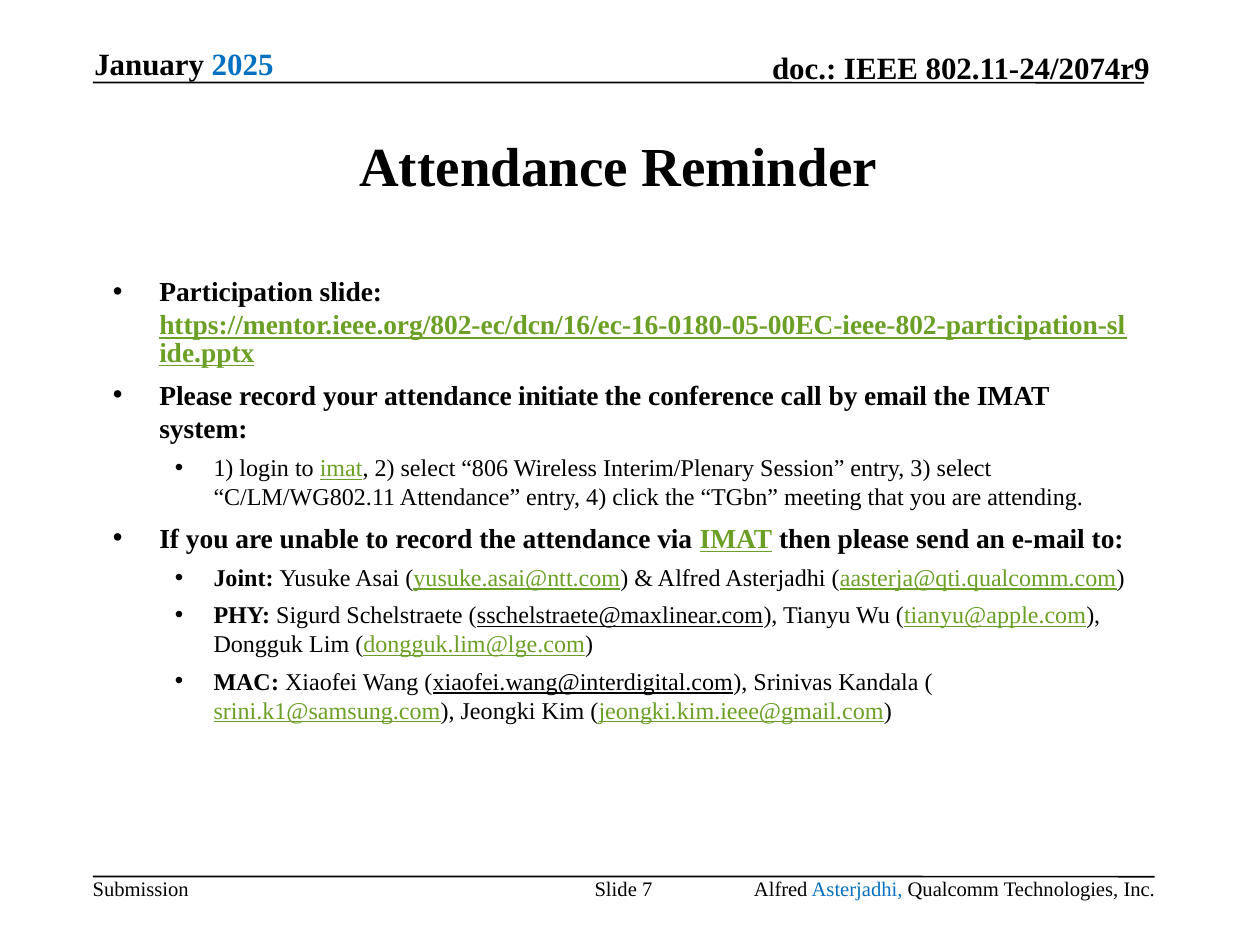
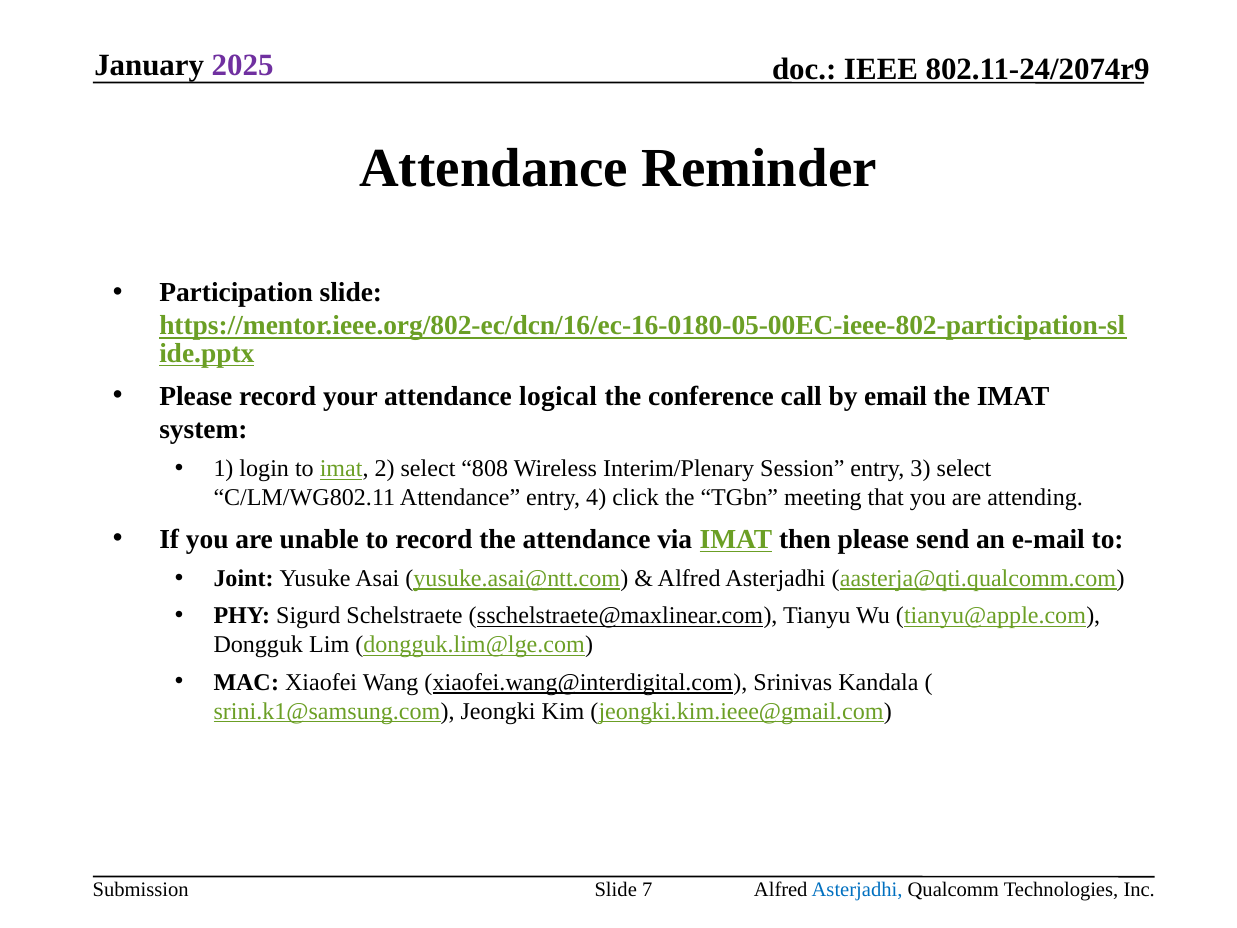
2025 colour: blue -> purple
initiate: initiate -> logical
806: 806 -> 808
